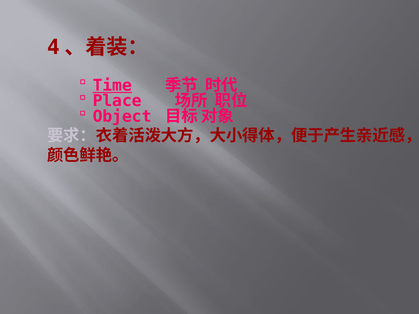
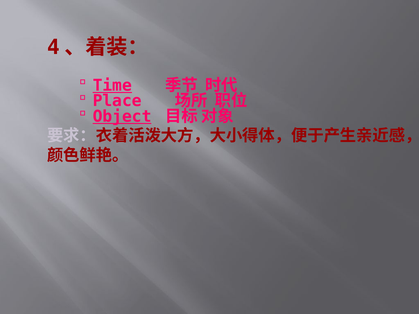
Object underline: none -> present
